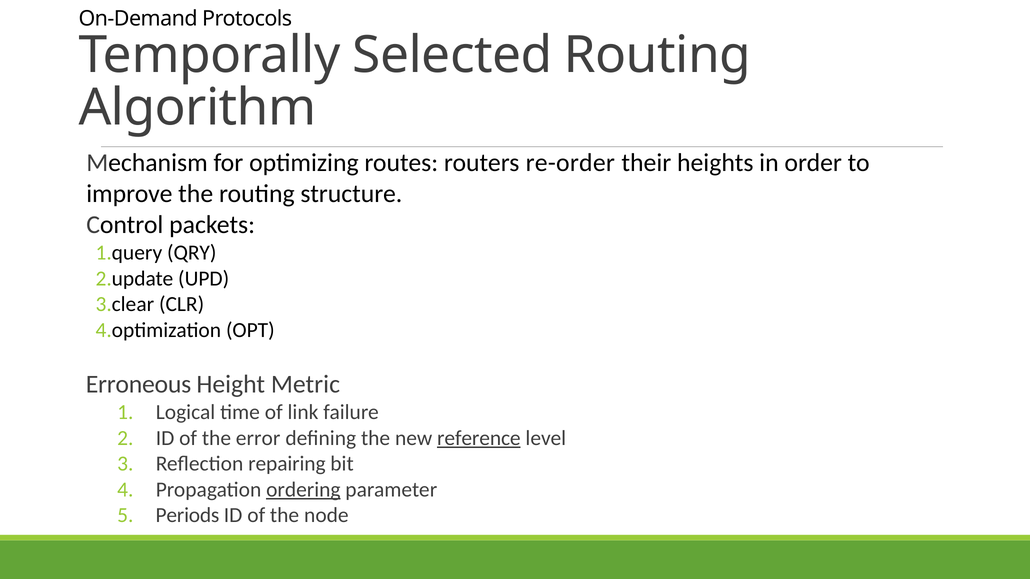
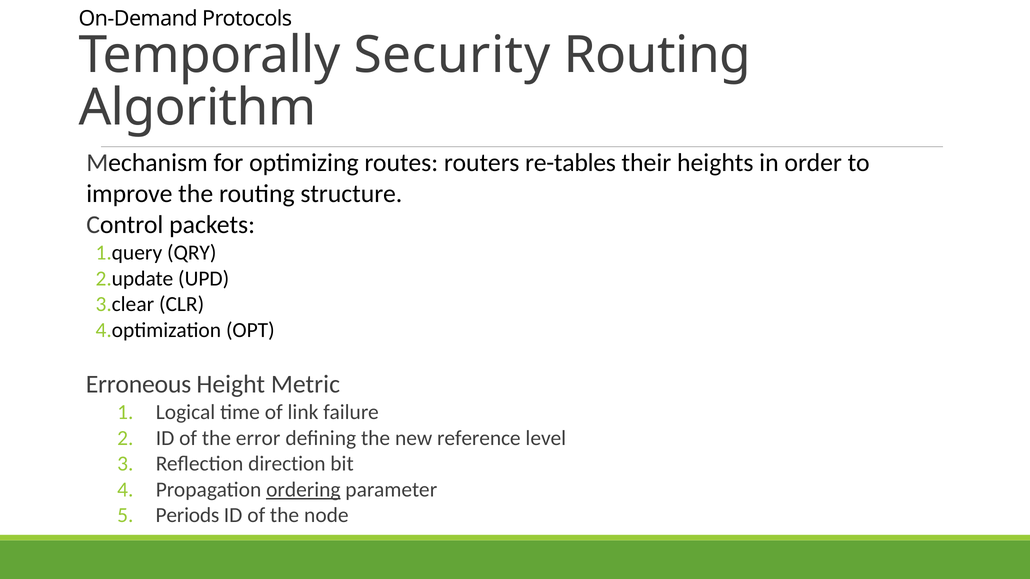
Selected: Selected -> Security
re-order: re-order -> re-tables
reference underline: present -> none
repairing: repairing -> direction
